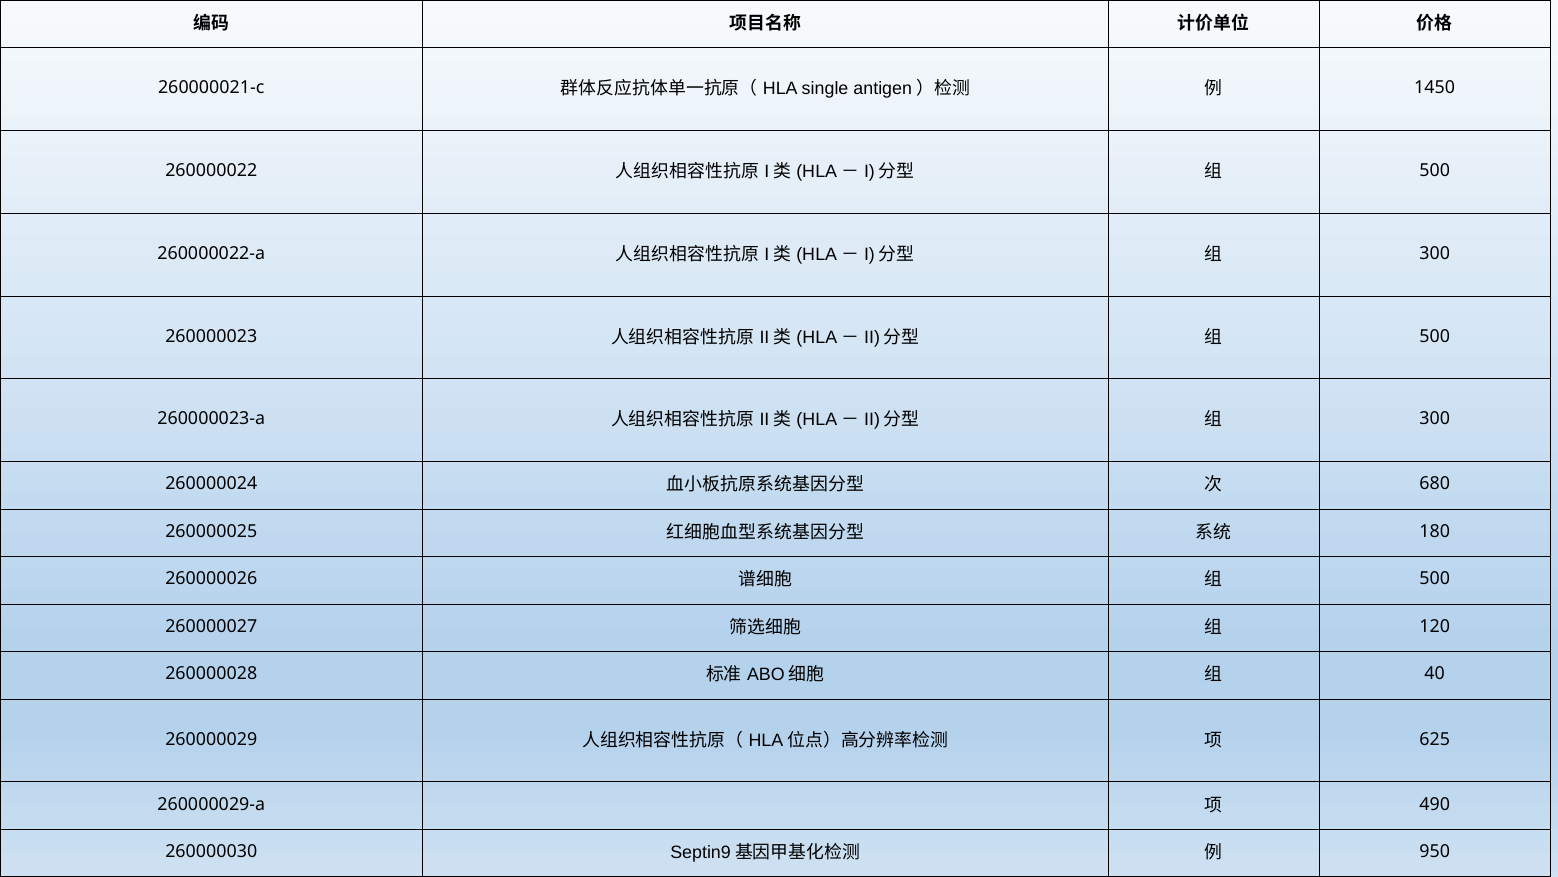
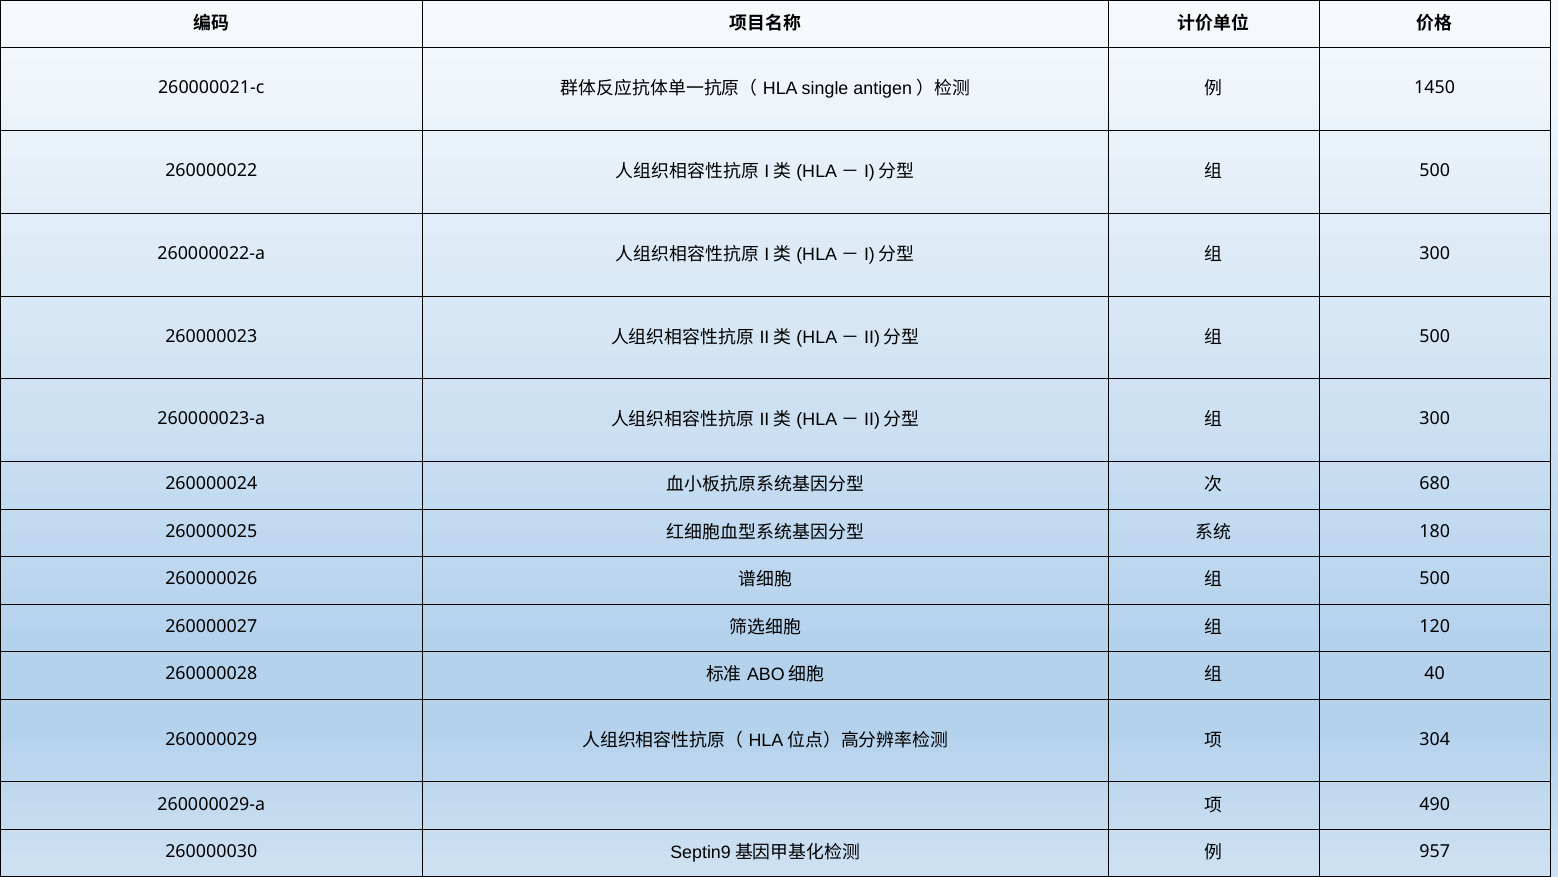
625: 625 -> 304
950: 950 -> 957
